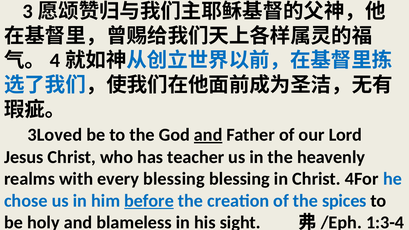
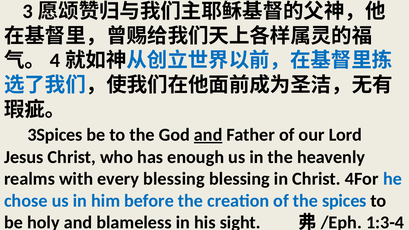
3Loved: 3Loved -> 3Spices
teacher: teacher -> enough
before underline: present -> none
